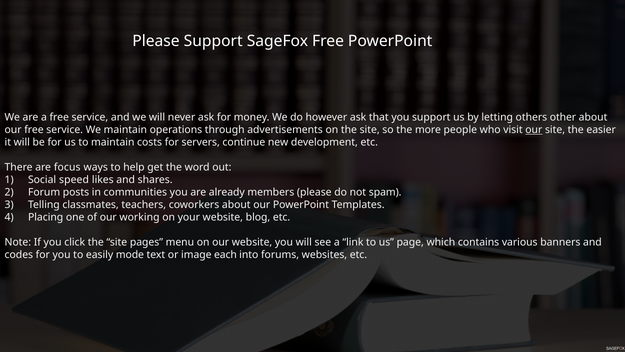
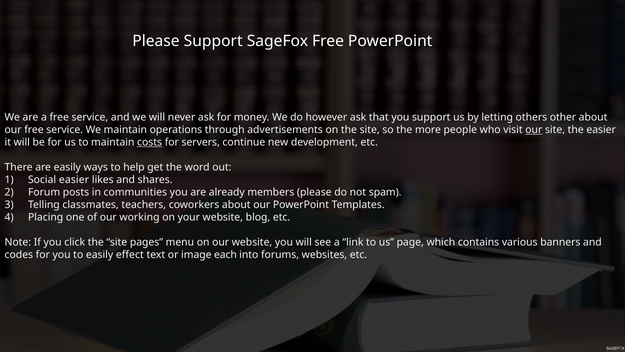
costs underline: none -> present
are focus: focus -> easily
Social speed: speed -> easier
mode: mode -> effect
